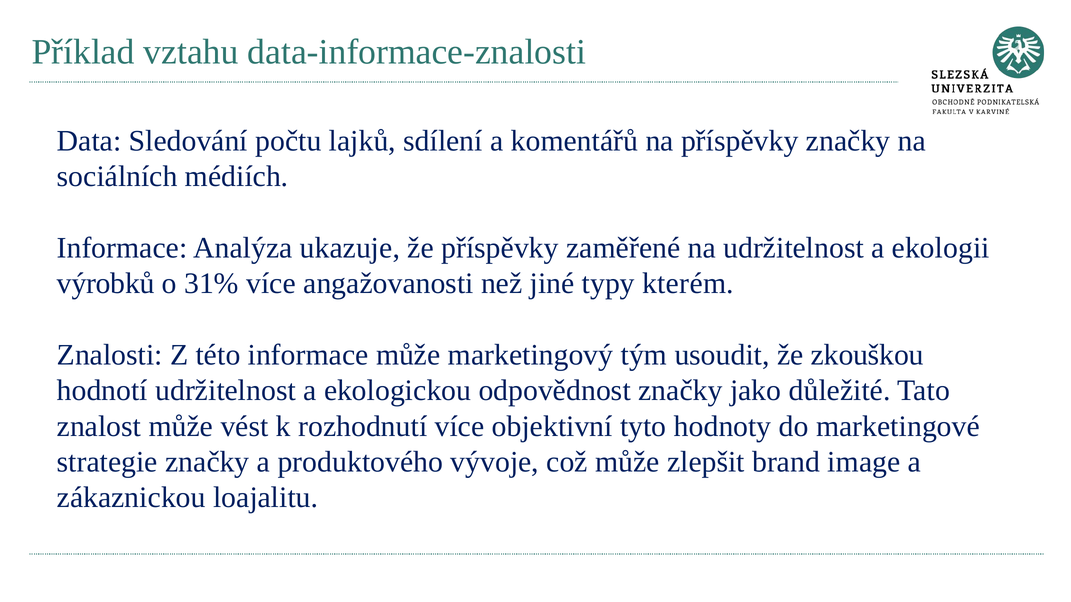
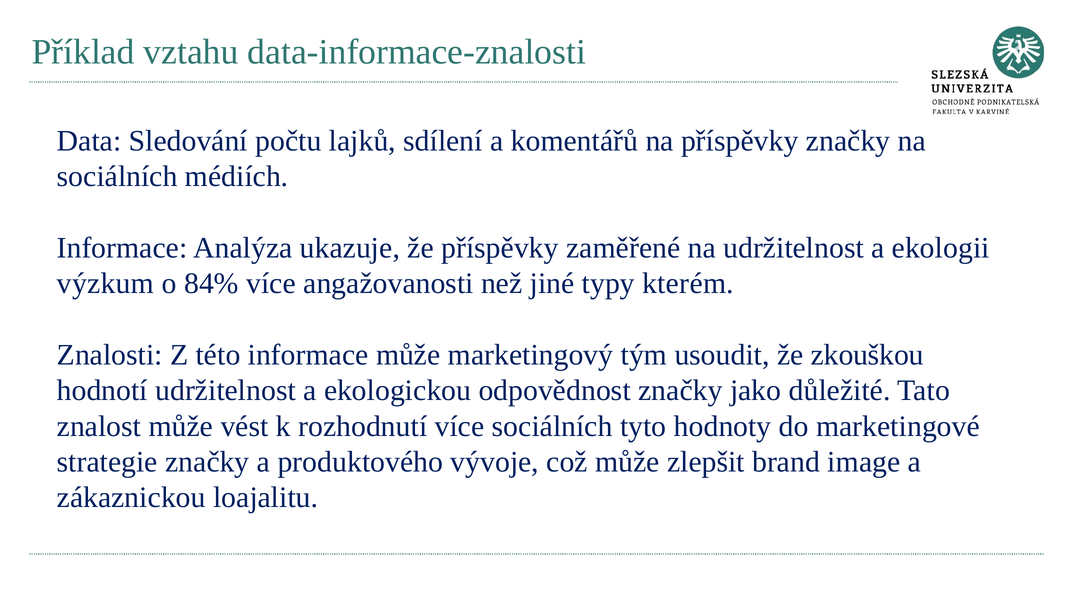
výrobků: výrobků -> výzkum
31%: 31% -> 84%
více objektivní: objektivní -> sociálních
